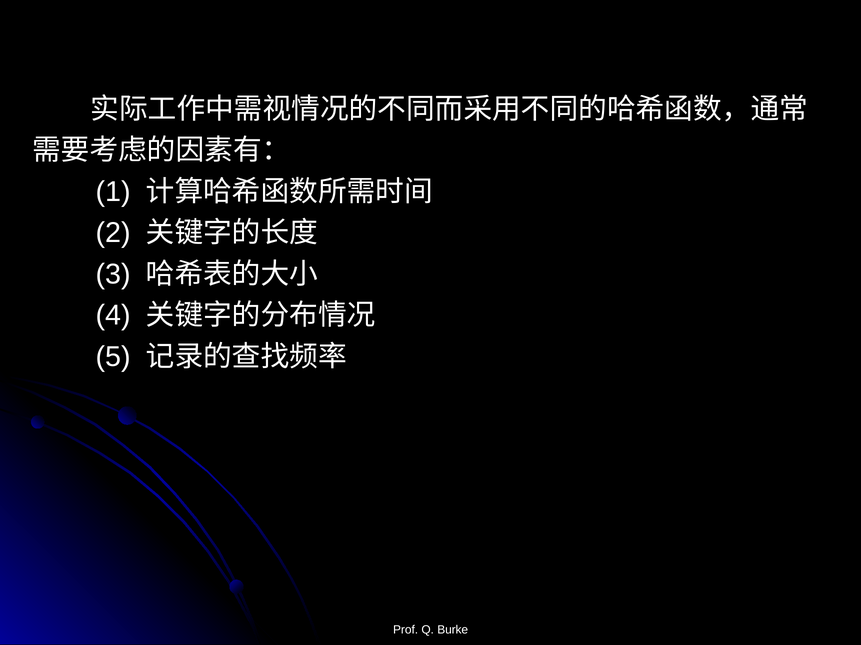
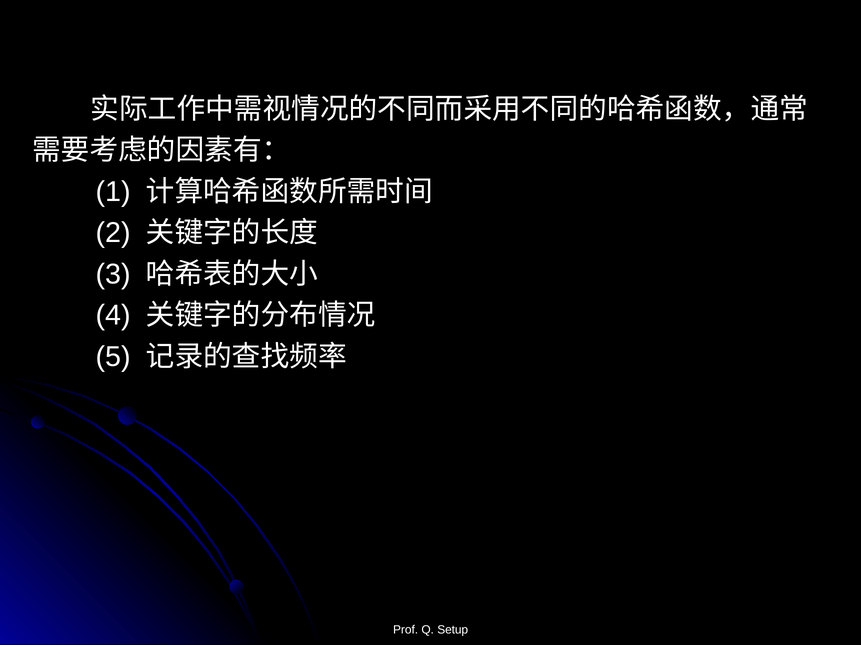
Burke: Burke -> Setup
